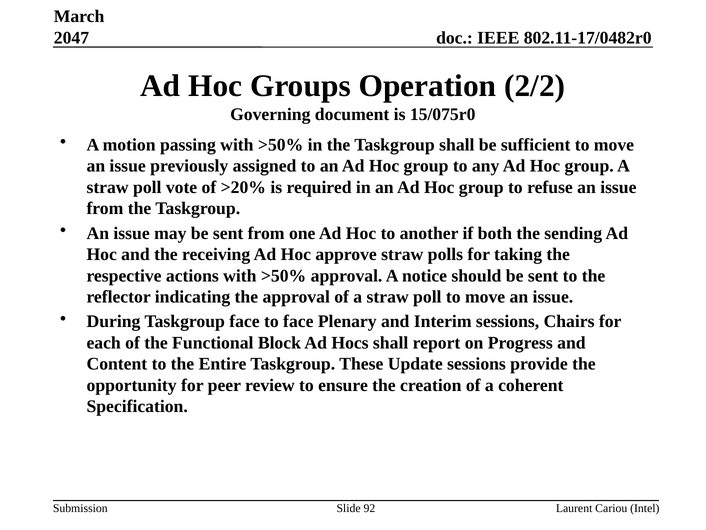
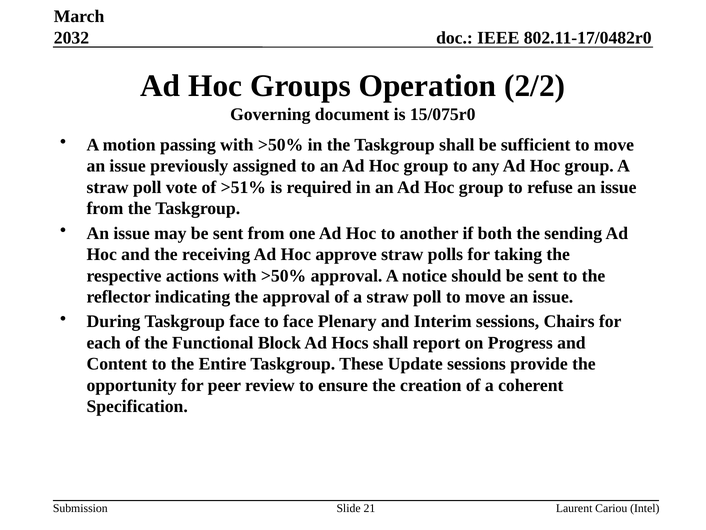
2047: 2047 -> 2032
>20%: >20% -> >51%
92: 92 -> 21
